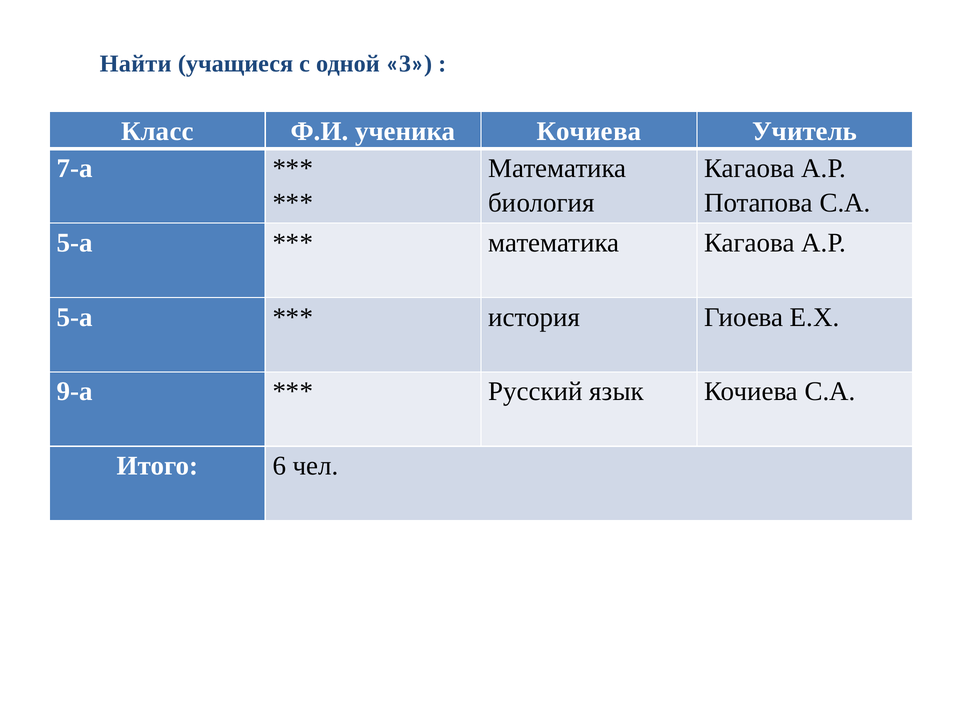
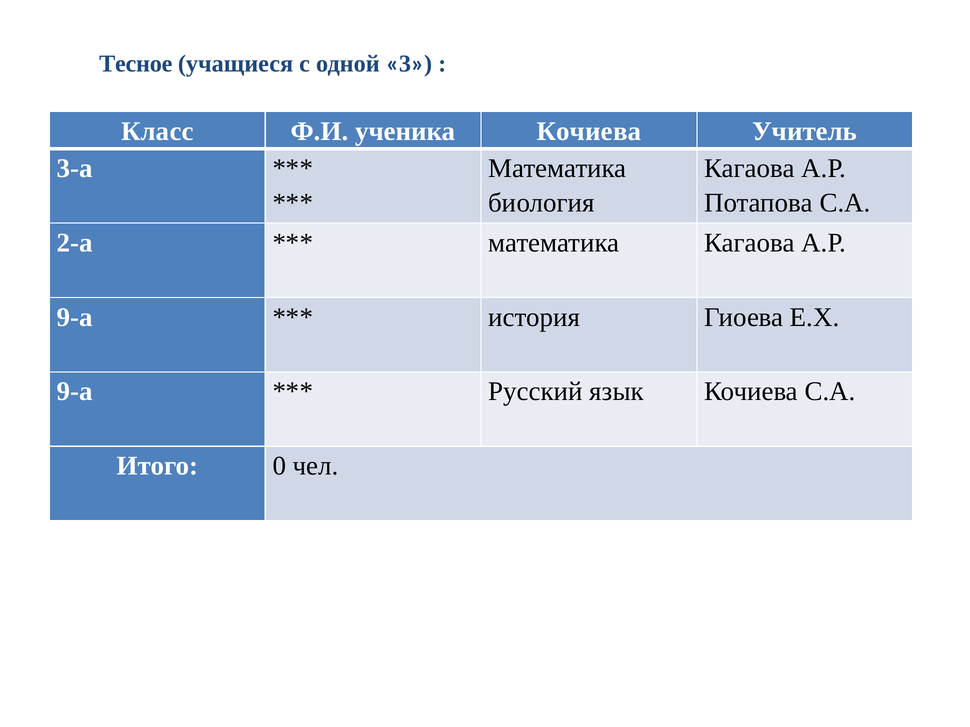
Найти: Найти -> Тесное
7-а: 7-а -> 3-а
5-а at (75, 243): 5-а -> 2-а
5-а at (75, 317): 5-а -> 9-а
6: 6 -> 0
